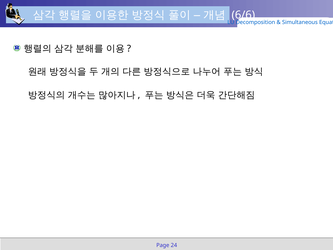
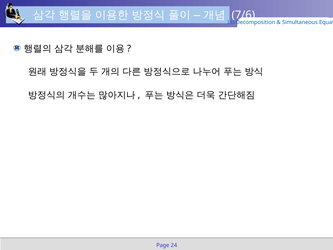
6/6: 6/6 -> 7/6
